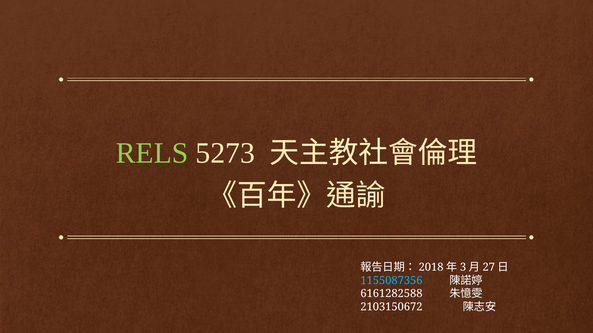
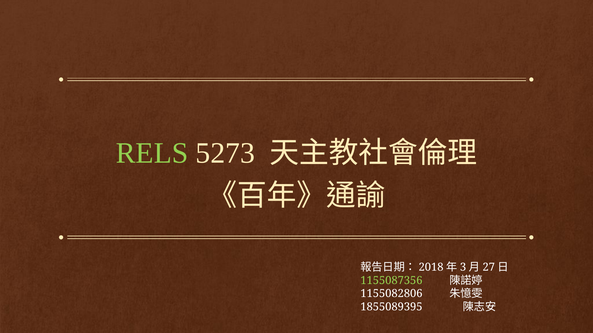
1155087356 colour: light blue -> light green
6161282588: 6161282588 -> 1155082806
2103150672: 2103150672 -> 1855089395
